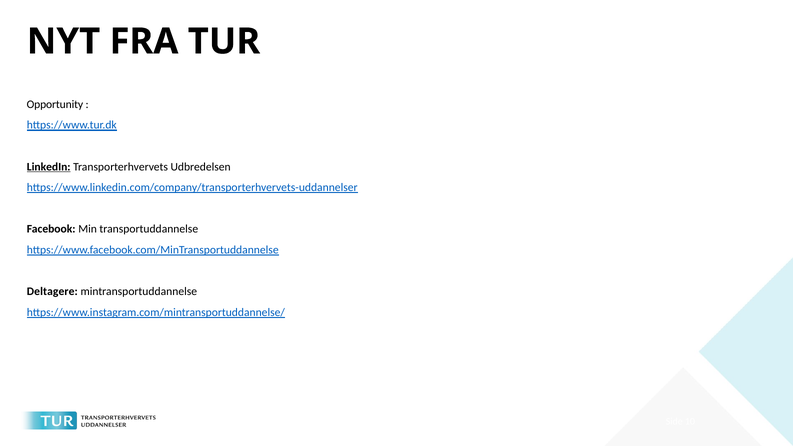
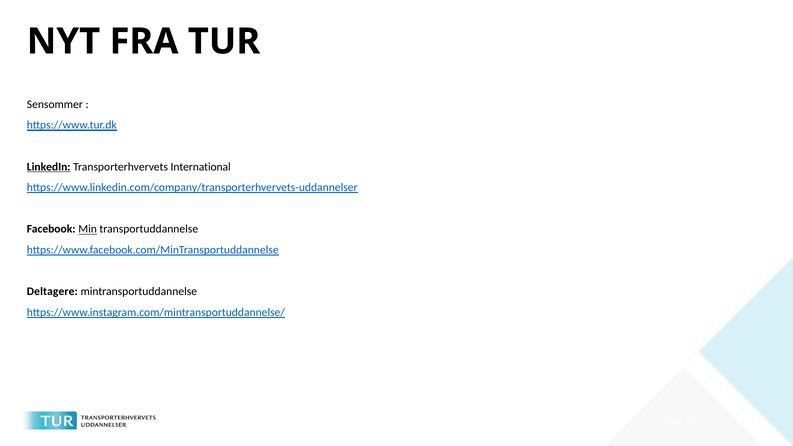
Opportunity: Opportunity -> Sensommer
Udbredelsen: Udbredelsen -> International
Min underline: none -> present
